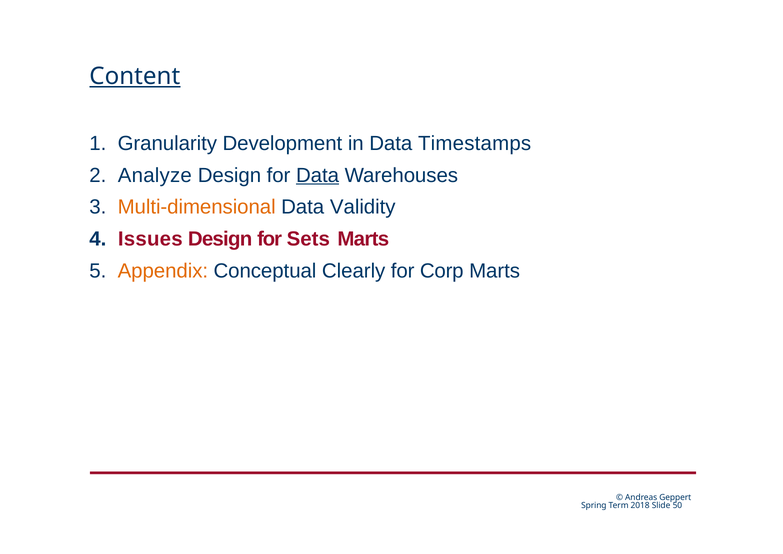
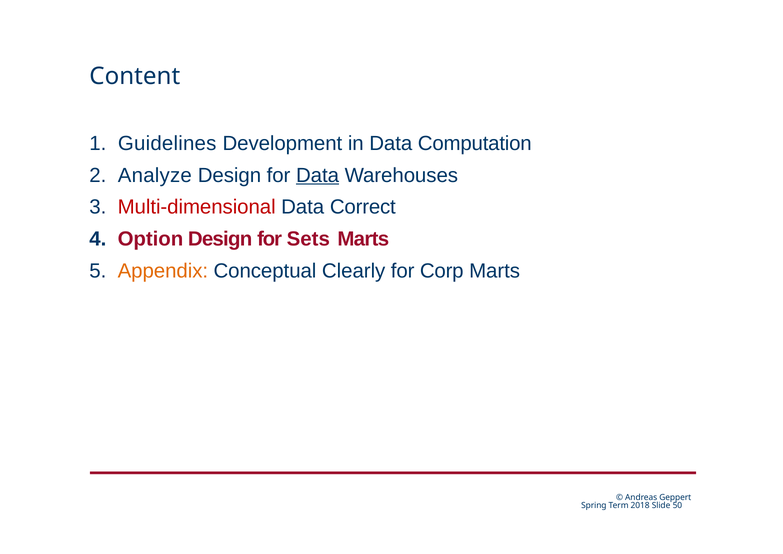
Content underline: present -> none
Granularity: Granularity -> Guidelines
Timestamps: Timestamps -> Computation
Multi-dimensional colour: orange -> red
Validity: Validity -> Correct
Issues: Issues -> Option
